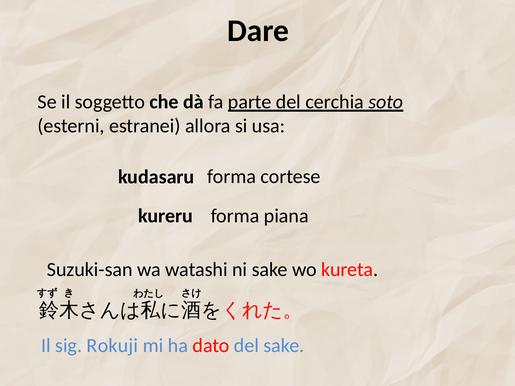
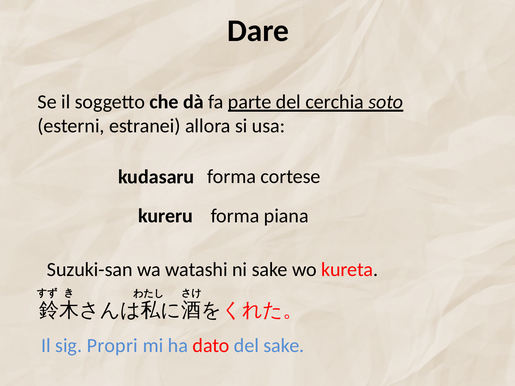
Rokuji: Rokuji -> Propri
